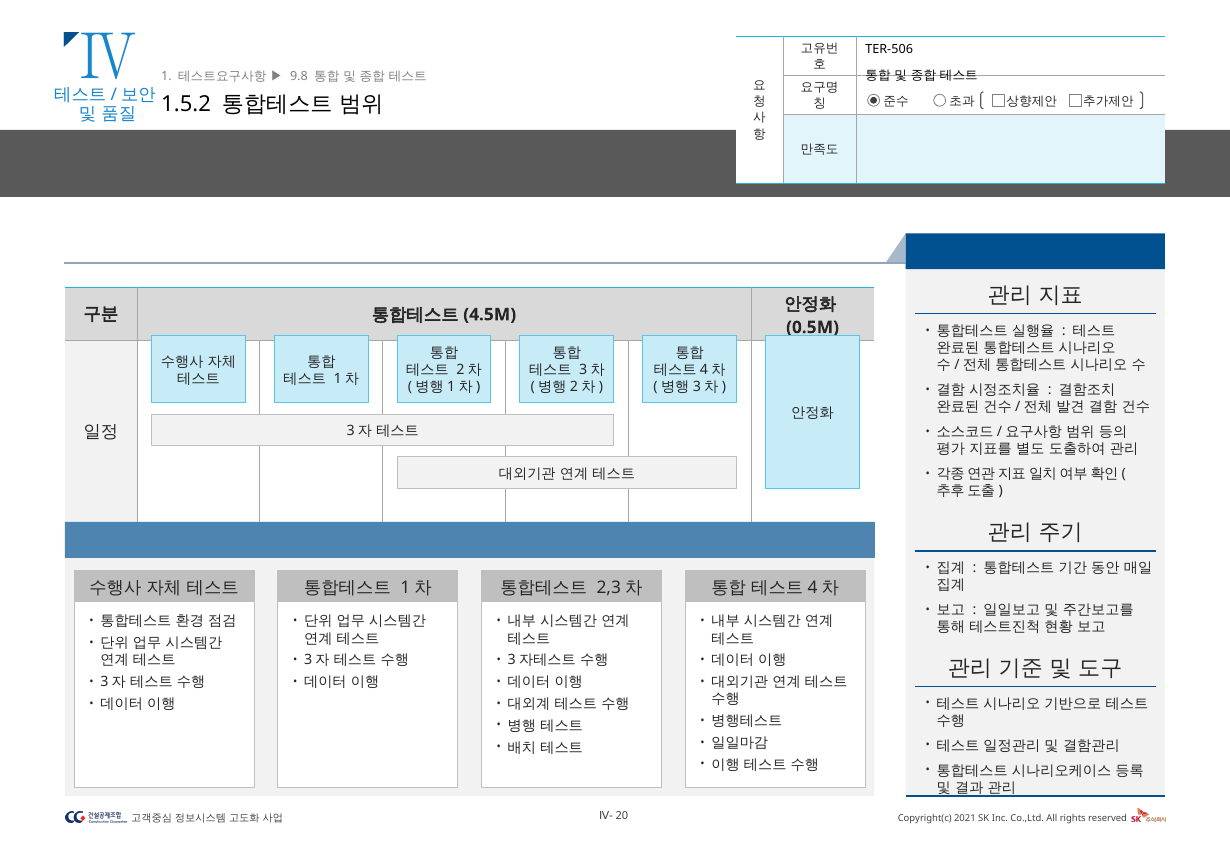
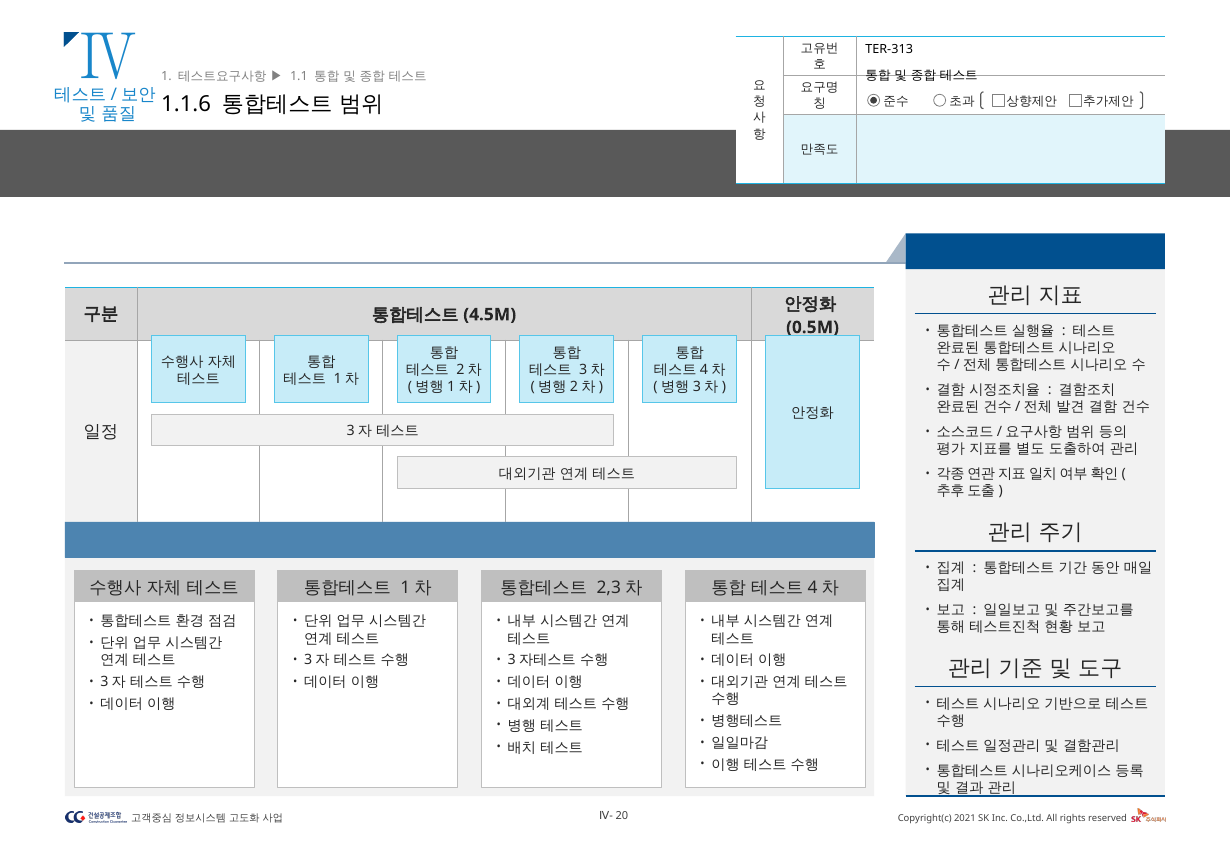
TER-506: TER-506 -> TER-313
9.8: 9.8 -> 1.1
1.5.2: 1.5.2 -> 1.1.6
